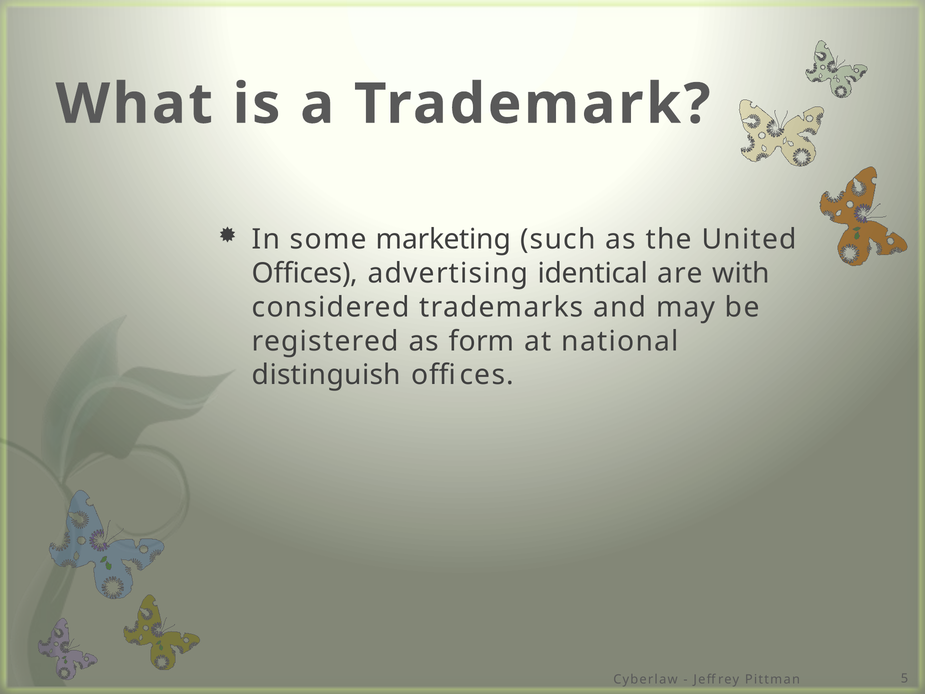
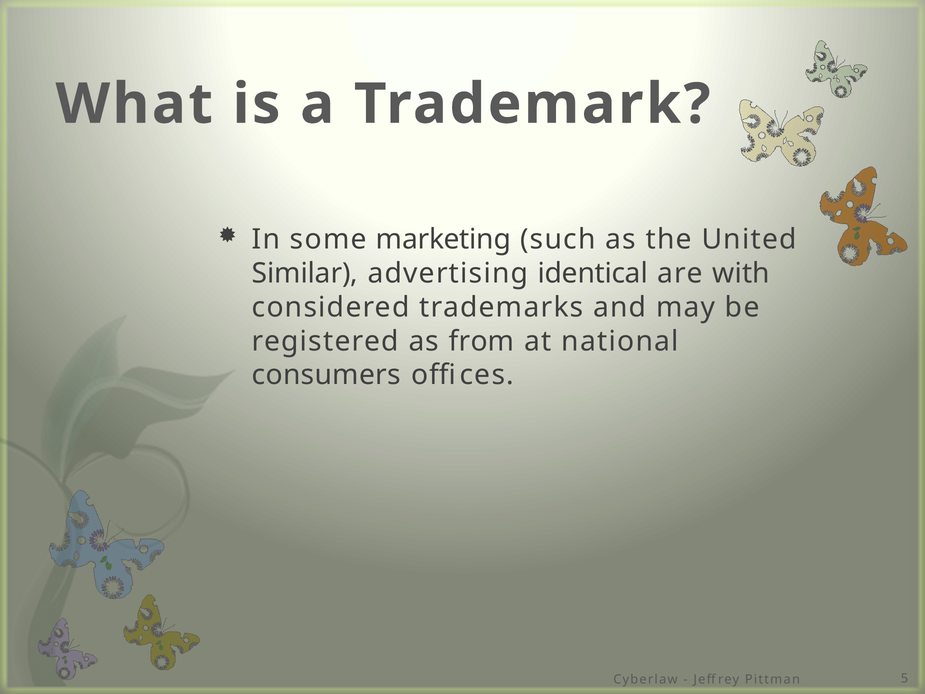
Offices at (305, 273): Offices -> Similar
form: form -> from
distinguish: distinguish -> consumers
